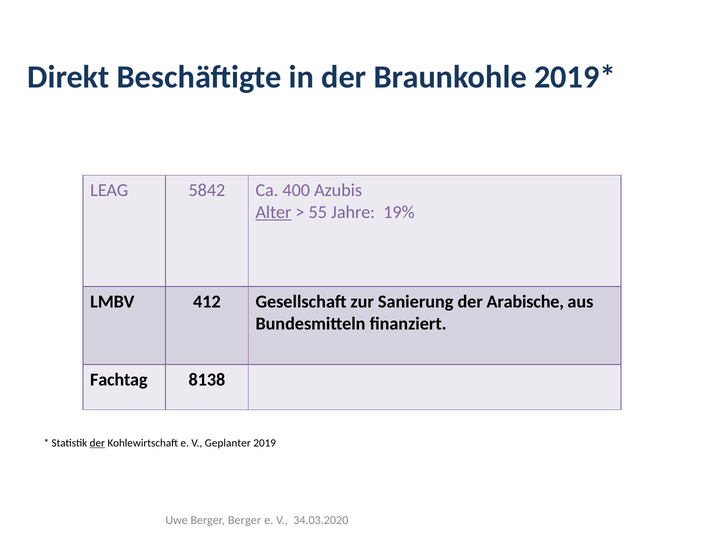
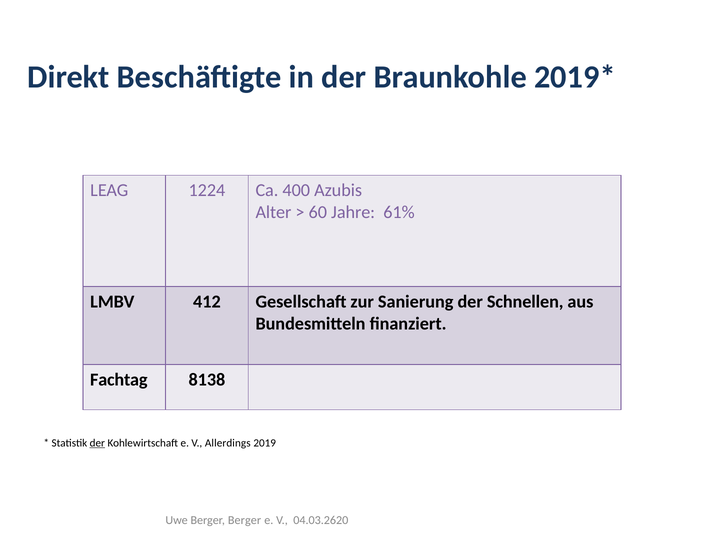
5842: 5842 -> 1224
Alter underline: present -> none
55: 55 -> 60
19%: 19% -> 61%
Arabische: Arabische -> Schnellen
Geplanter: Geplanter -> Allerdings
34.03.2020: 34.03.2020 -> 04.03.2620
